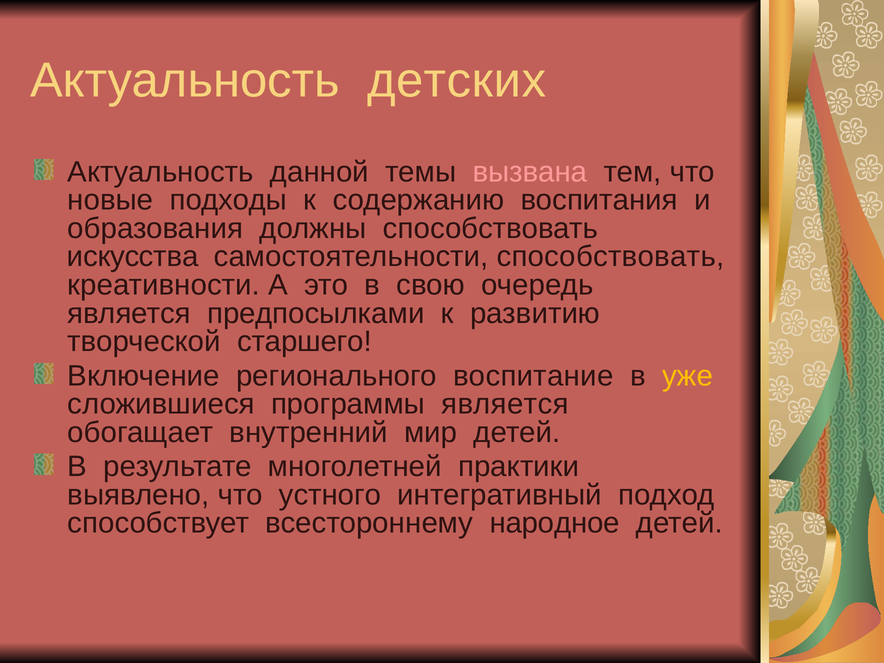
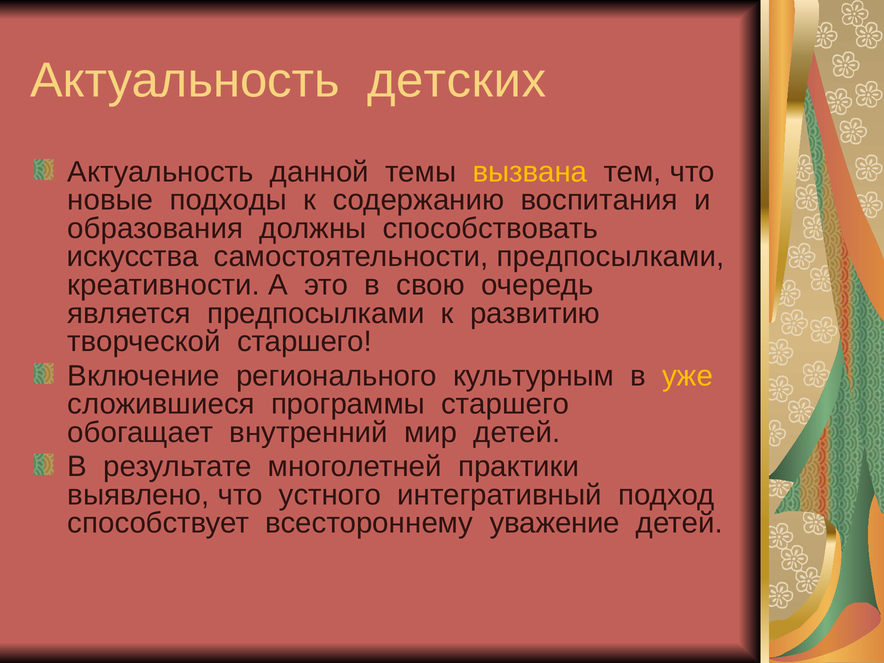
вызвана colour: pink -> yellow
самостоятельности способствовать: способствовать -> предпосылками
воспитание: воспитание -> культурным
программы является: является -> старшего
народное: народное -> уважение
